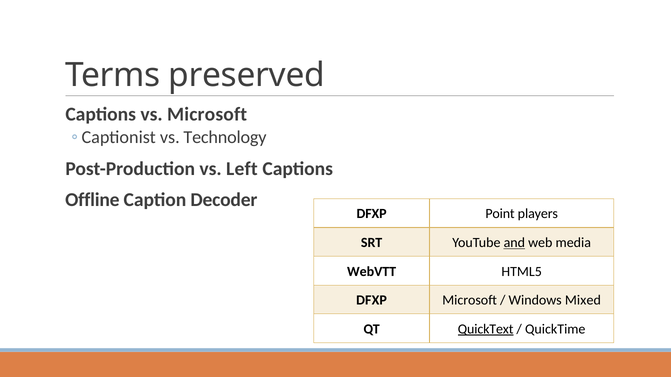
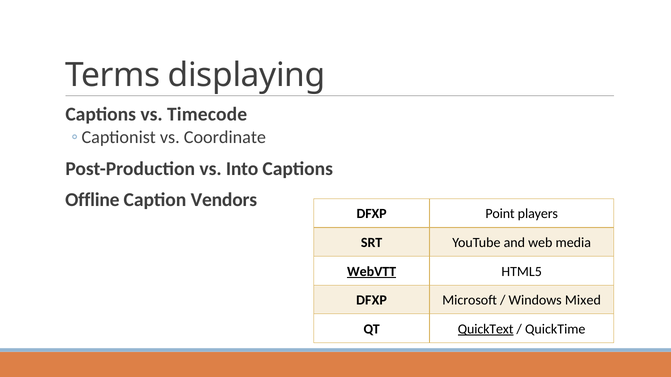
preserved: preserved -> displaying
vs Microsoft: Microsoft -> Timecode
Technology: Technology -> Coordinate
Left: Left -> Into
Decoder: Decoder -> Vendors
and underline: present -> none
WebVTT underline: none -> present
